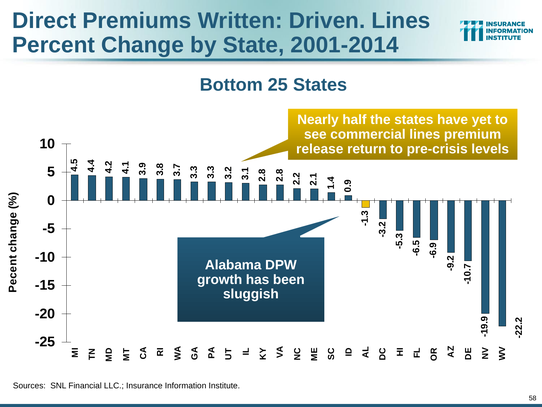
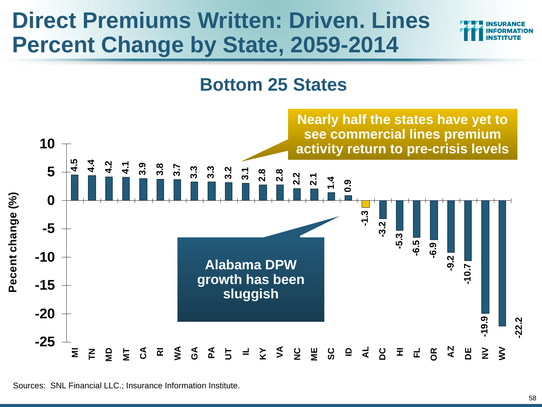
2001-2014: 2001-2014 -> 2059-2014
release: release -> activity
